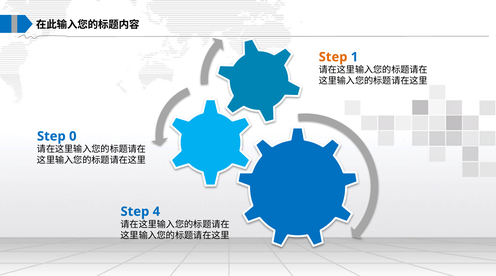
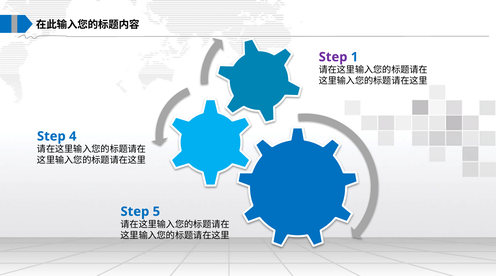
Step at (333, 57) colour: orange -> purple
0: 0 -> 4
4: 4 -> 5
